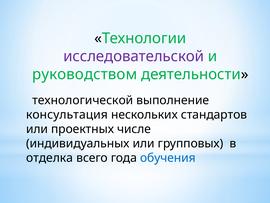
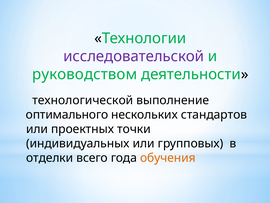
консультация: консультация -> оптимального
числе: числе -> точки
отделка: отделка -> отделки
обучения colour: blue -> orange
